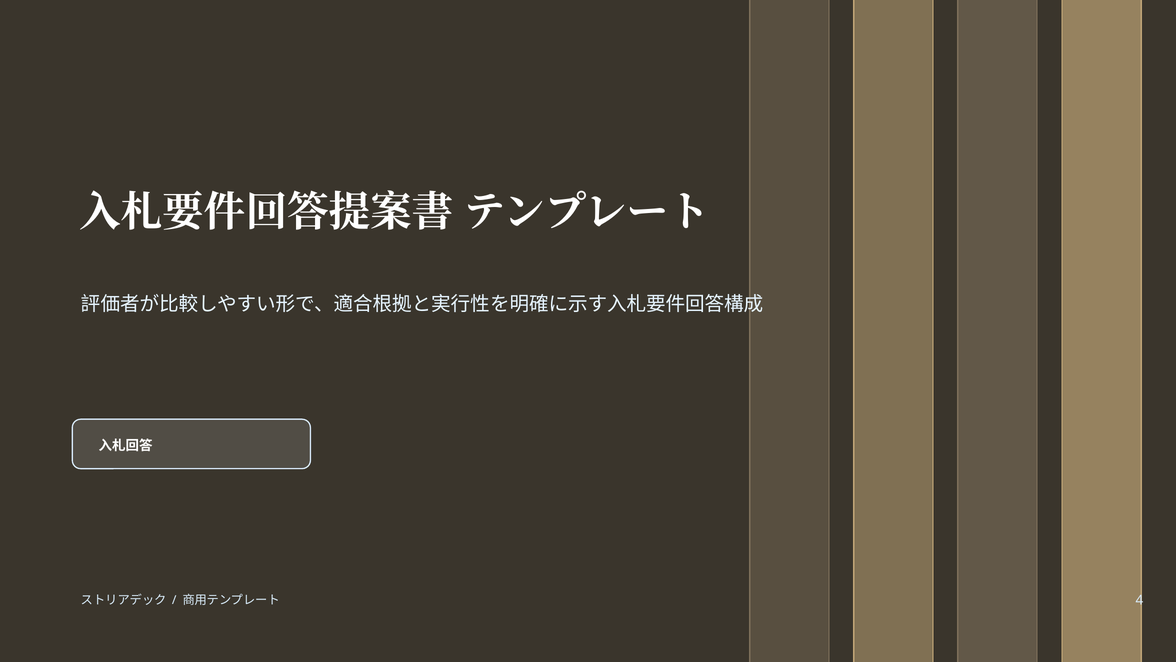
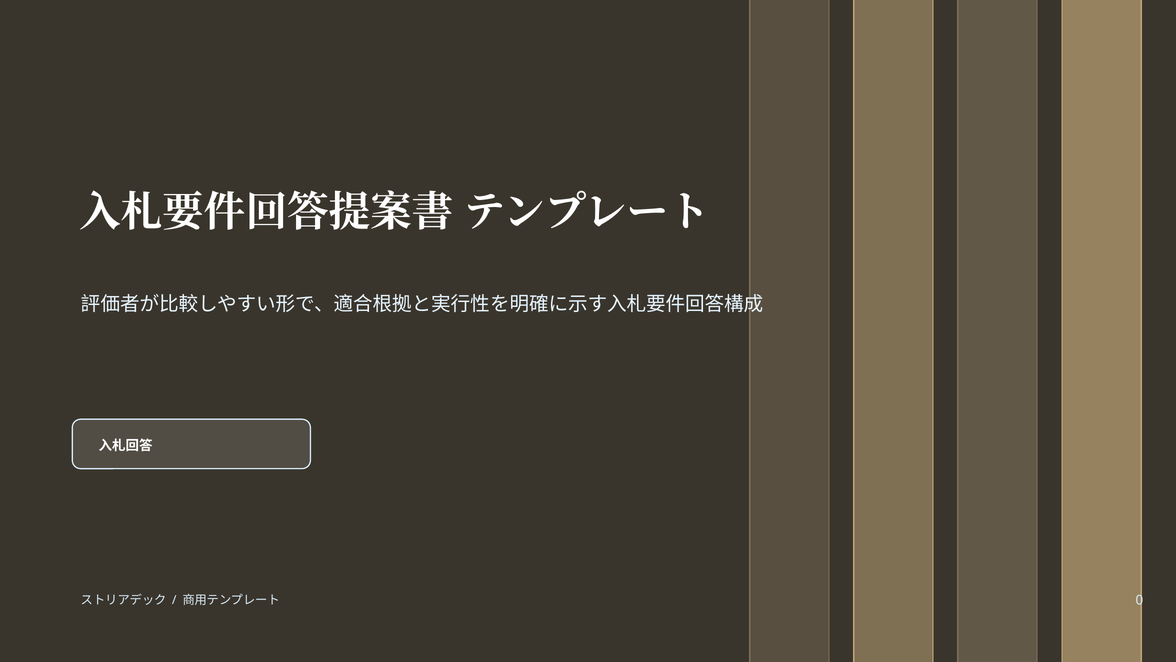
4: 4 -> 0
